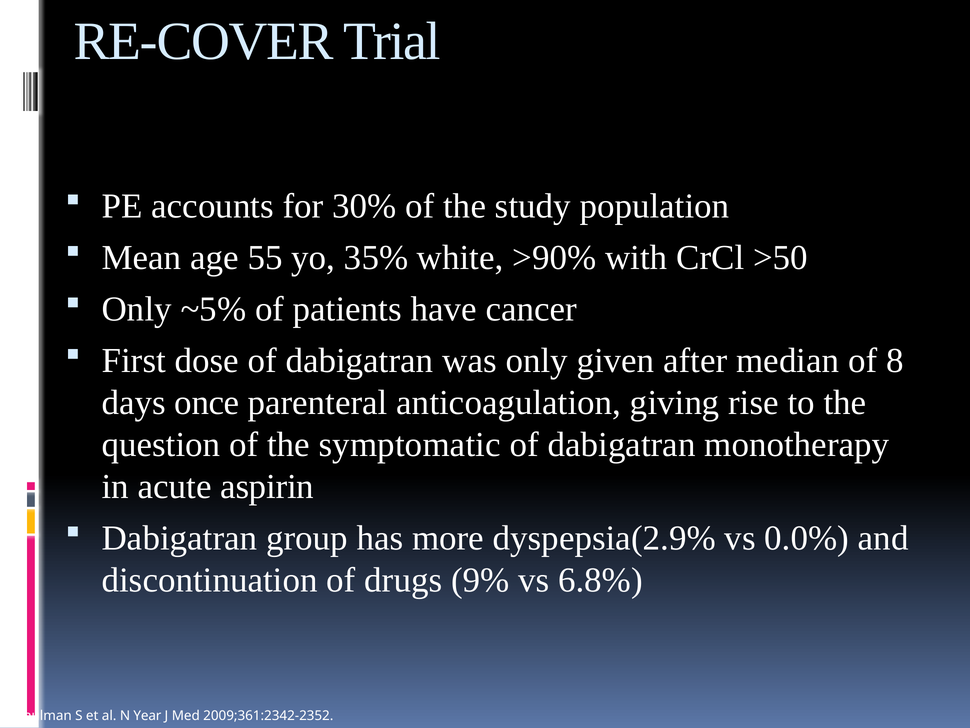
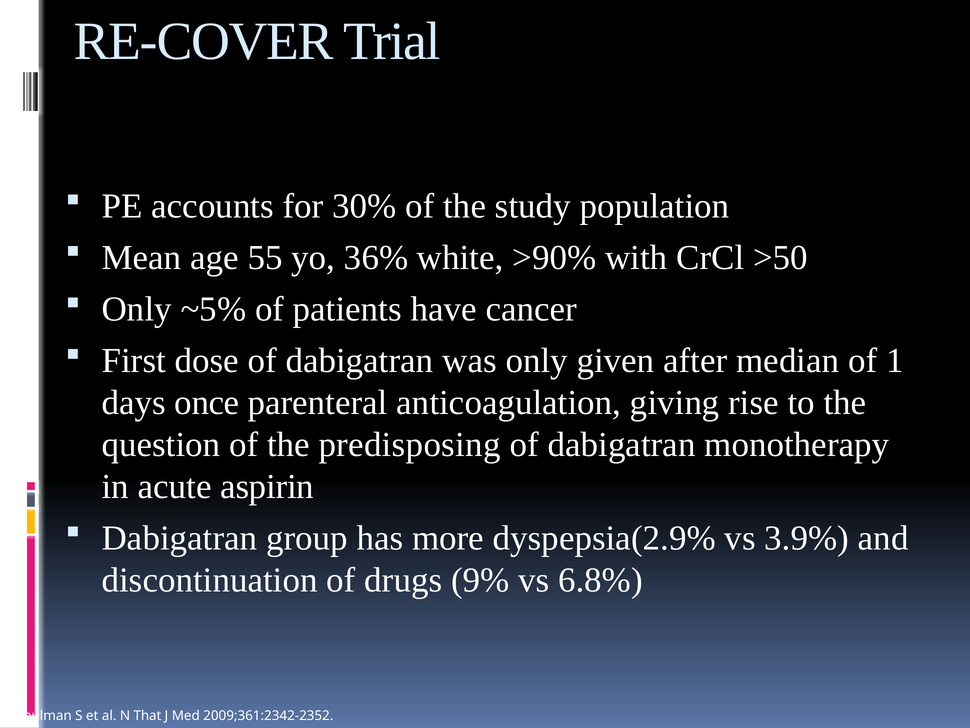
35%: 35% -> 36%
8: 8 -> 1
symptomatic: symptomatic -> predisposing
0.0%: 0.0% -> 3.9%
Year: Year -> That
